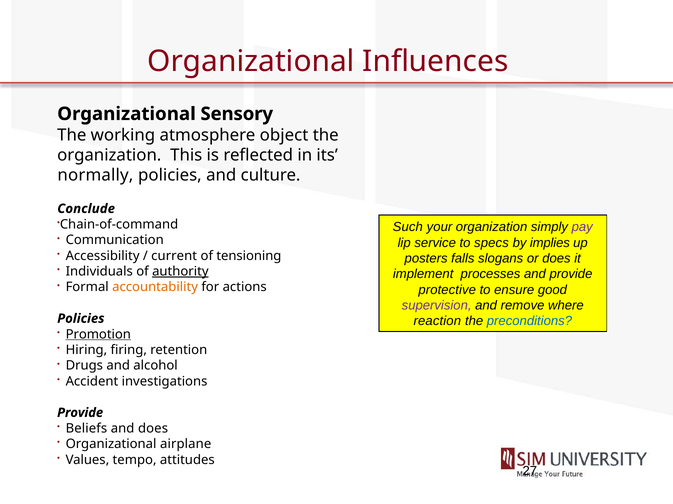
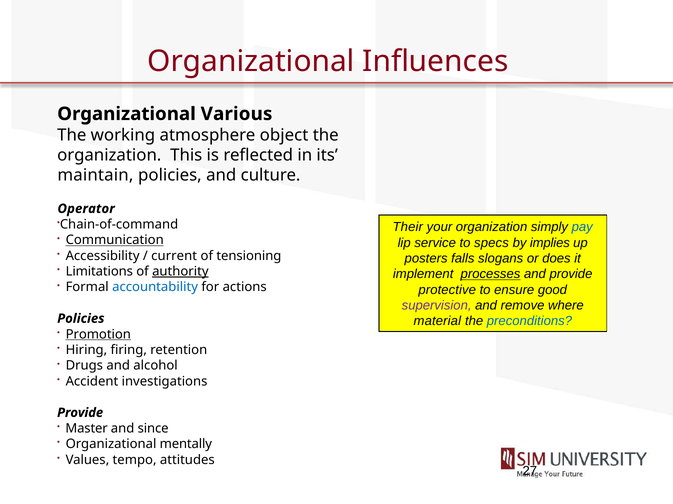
Sensory: Sensory -> Various
normally: normally -> maintain
Conclude: Conclude -> Operator
Such: Such -> Their
pay colour: purple -> blue
Communication underline: none -> present
Individuals: Individuals -> Limitations
processes underline: none -> present
accountability colour: orange -> blue
reaction: reaction -> material
Beliefs: Beliefs -> Master
and does: does -> since
airplane: airplane -> mentally
